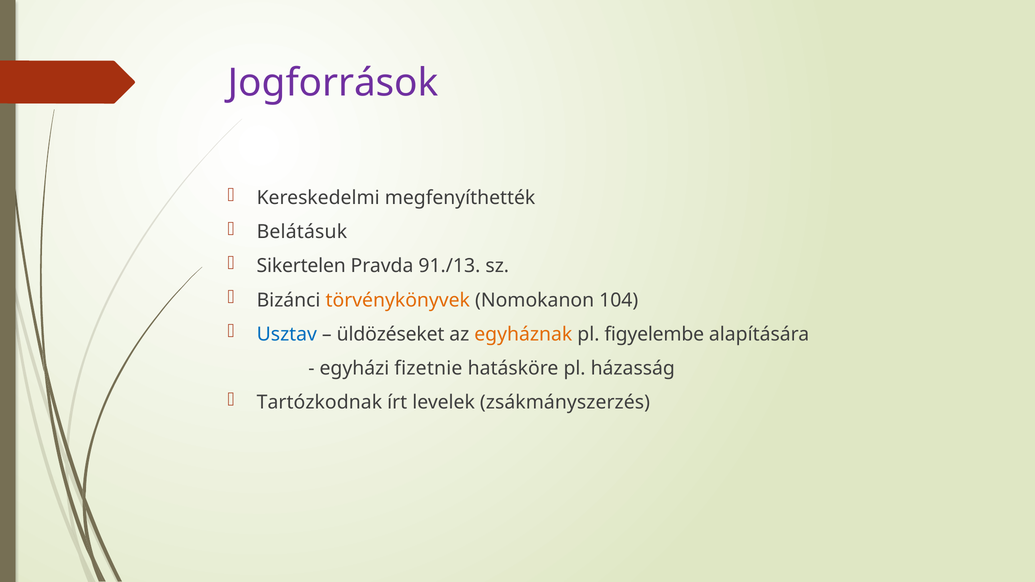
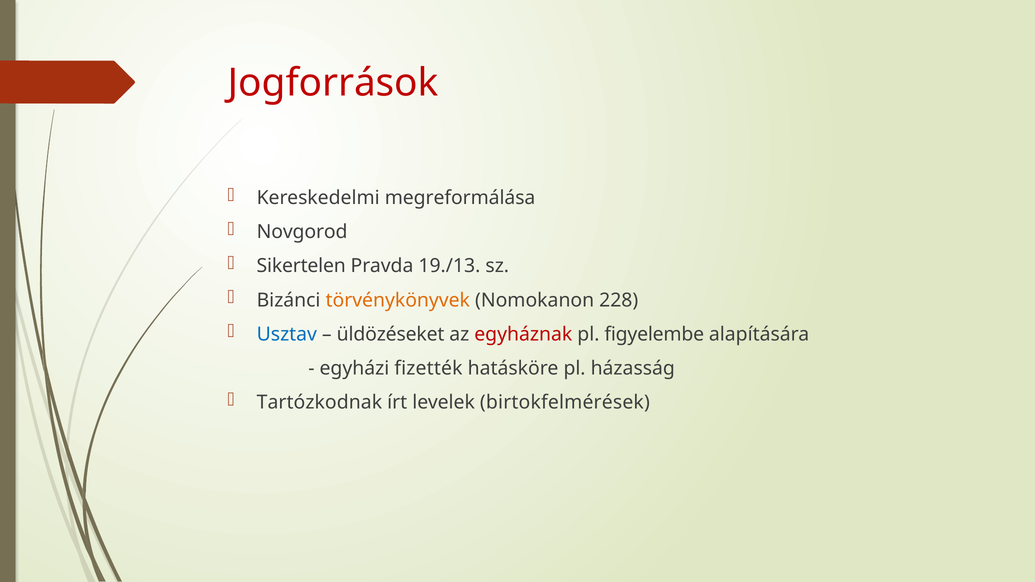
Jogforrások colour: purple -> red
megfenyíthették: megfenyíthették -> megreformálása
Belátásuk: Belátásuk -> Novgorod
91./13: 91./13 -> 19./13
104: 104 -> 228
egyháznak colour: orange -> red
fizetnie: fizetnie -> fizették
zsákmányszerzés: zsákmányszerzés -> birtokfelmérések
